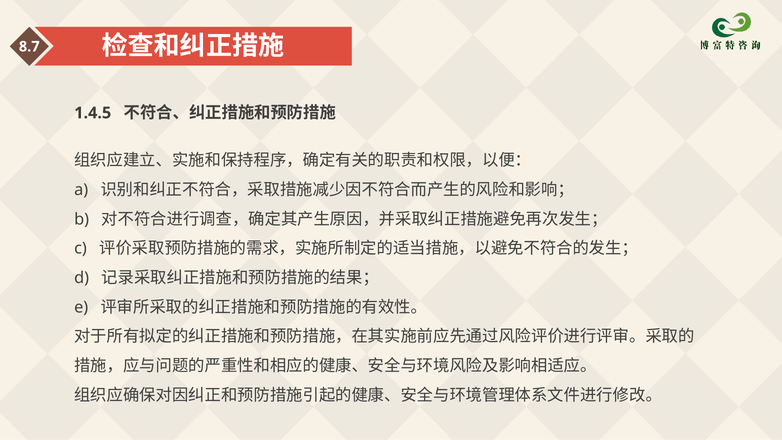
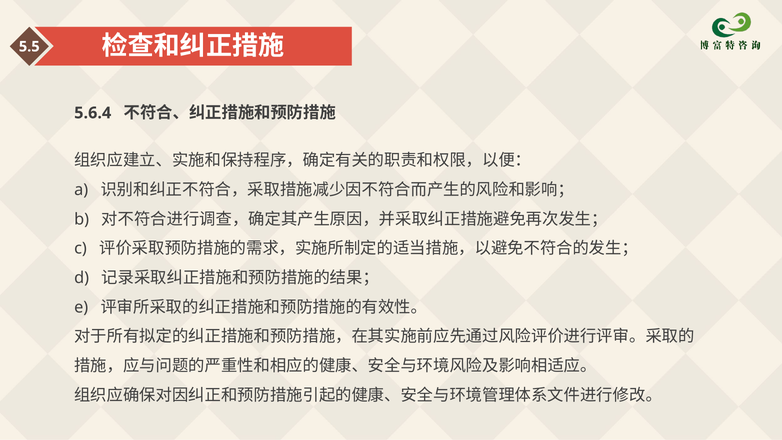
8.7: 8.7 -> 5.5
1.4.5: 1.4.5 -> 5.6.4
